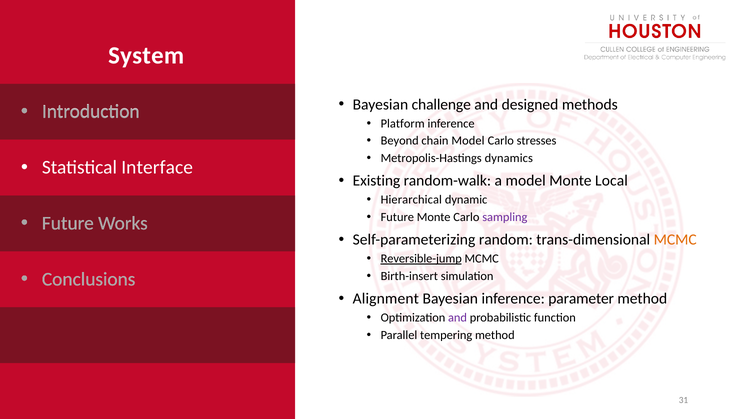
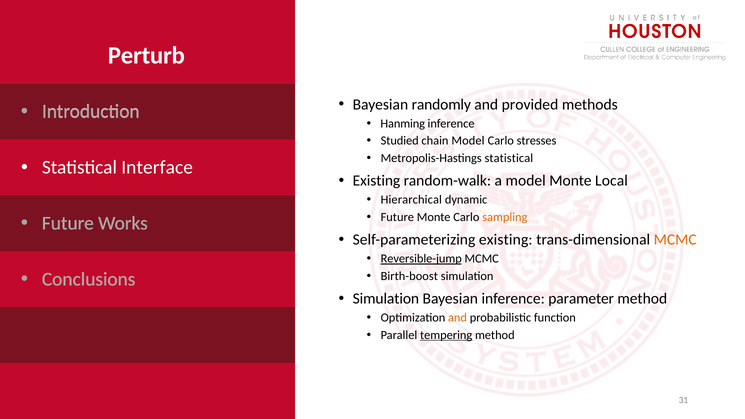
System: System -> Perturb
challenge: challenge -> randomly
designed: designed -> provided
Platform: Platform -> Hanming
Beyond: Beyond -> Studied
Metropolis-Hastings dynamics: dynamics -> statistical
sampling colour: purple -> orange
Self-parameterizing random: random -> existing
Birth-insert: Birth-insert -> Birth-boost
Alignment at (386, 299): Alignment -> Simulation
and at (458, 318) colour: purple -> orange
tempering underline: none -> present
